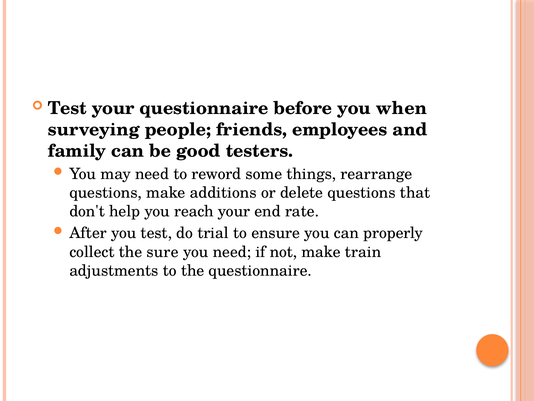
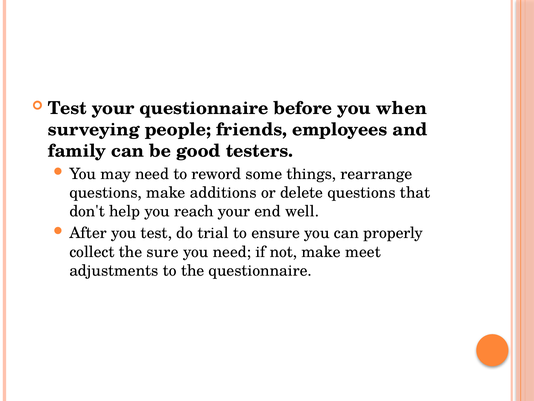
rate: rate -> well
train: train -> meet
